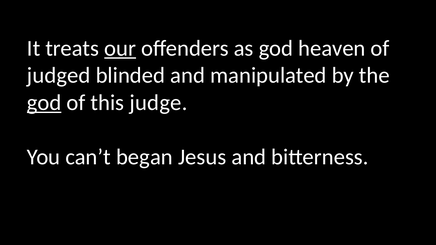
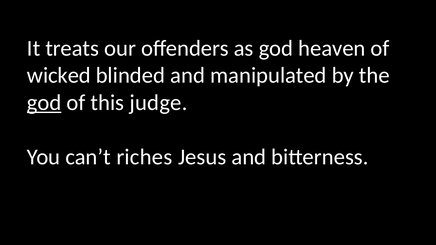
our underline: present -> none
judged: judged -> wicked
began: began -> riches
